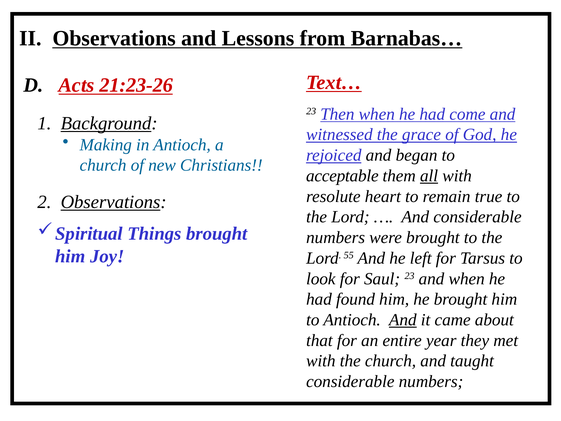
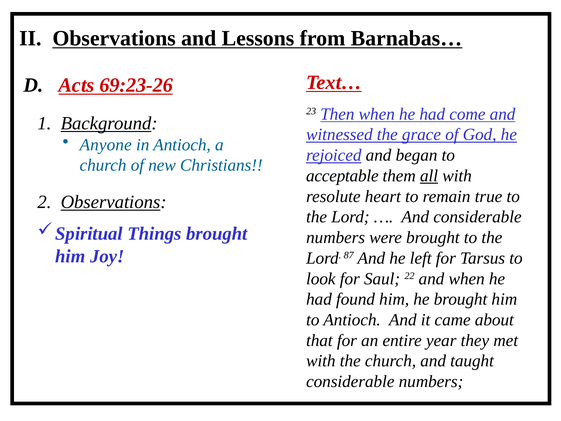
21:23-26: 21:23-26 -> 69:23-26
Making: Making -> Anyone
55: 55 -> 87
Saul 23: 23 -> 22
And at (403, 320) underline: present -> none
